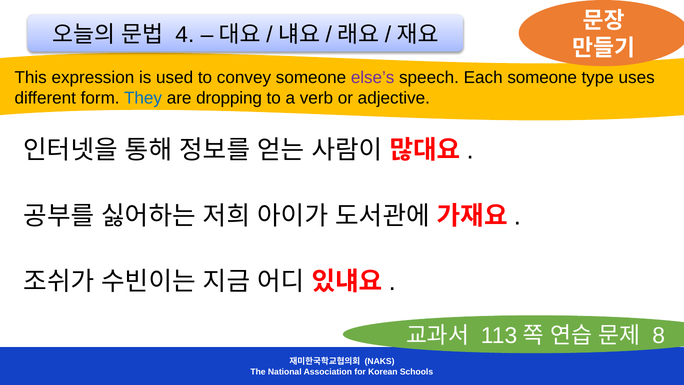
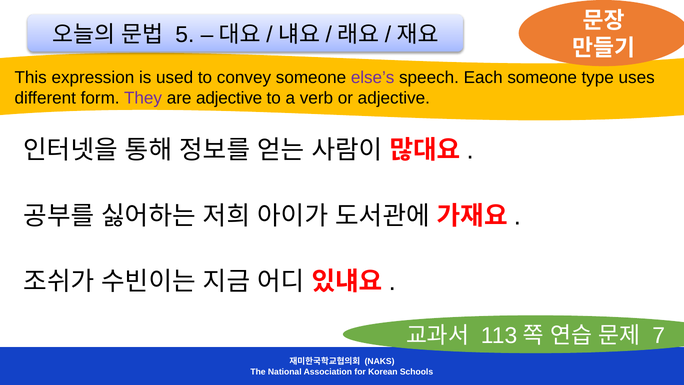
4: 4 -> 5
They colour: blue -> purple
are dropping: dropping -> adjective
8: 8 -> 7
